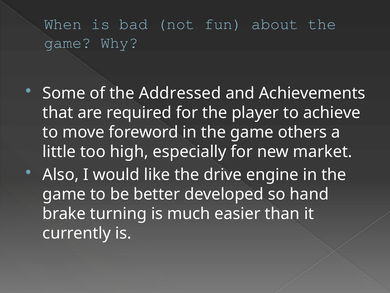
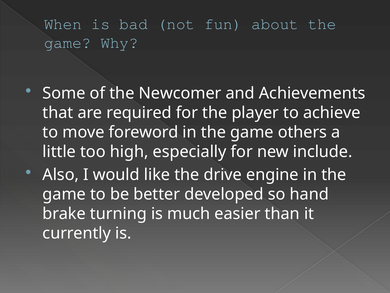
Addressed: Addressed -> Newcomer
market: market -> include
